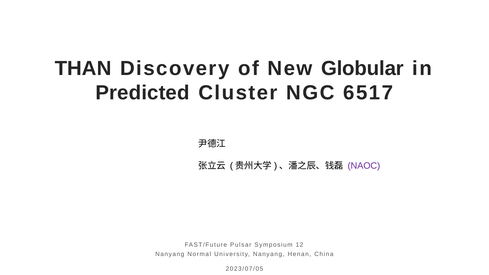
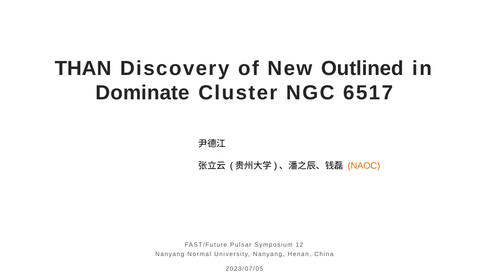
Globular: Globular -> Outlined
Predicted: Predicted -> Dominate
NAOC colour: purple -> orange
